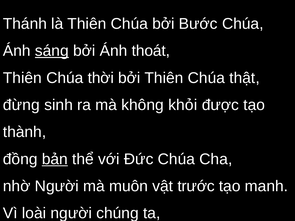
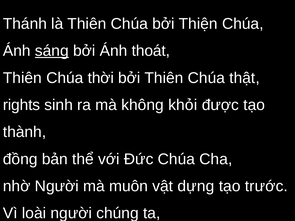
Bước: Bước -> Thiện
đừng: đừng -> rights
bản underline: present -> none
trước: trước -> dựng
manh: manh -> trước
